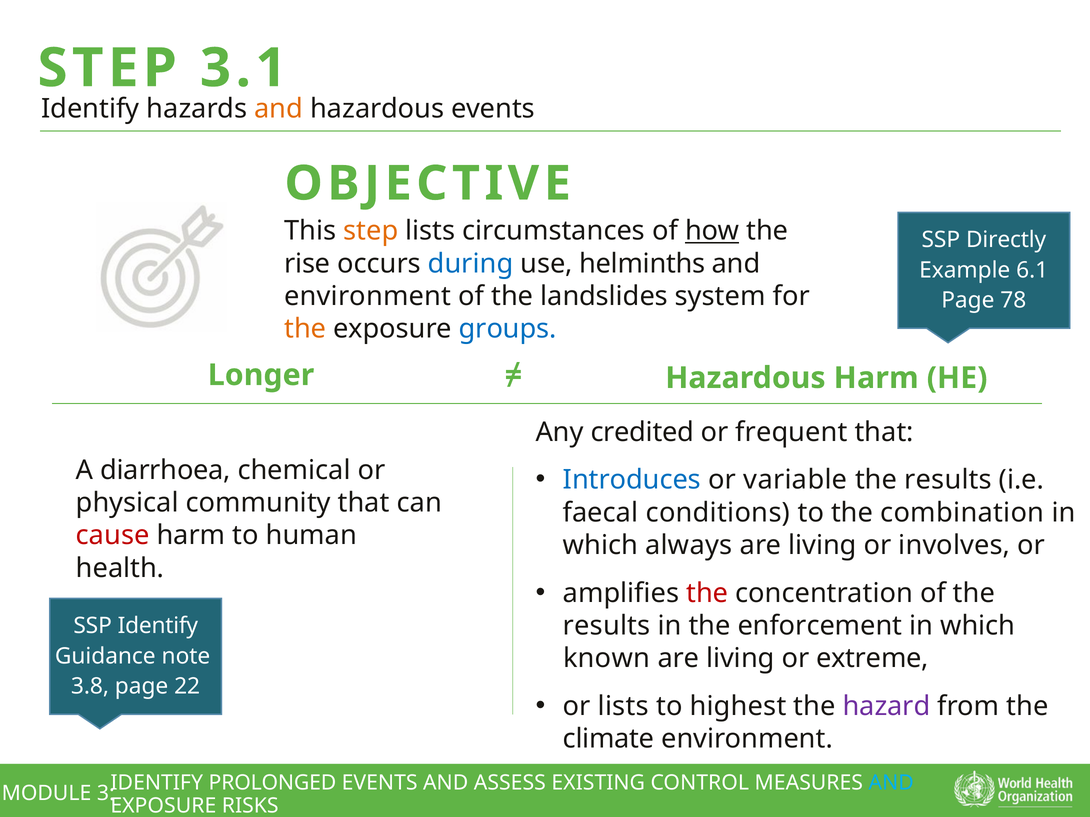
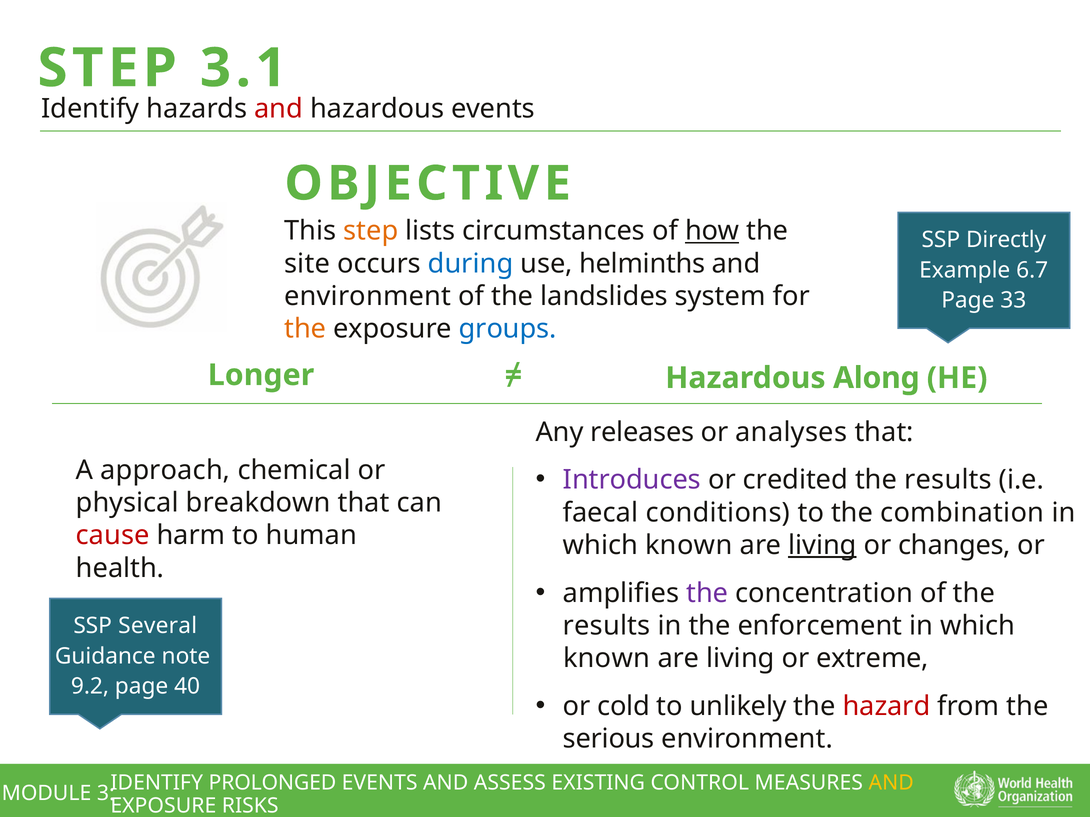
and at (279, 109) colour: orange -> red
rise: rise -> site
6.1: 6.1 -> 6.7
78: 78 -> 33
Hazardous Harm: Harm -> Along
credited: credited -> releases
frequent: frequent -> analyses
diarrhoea: diarrhoea -> approach
Introduces colour: blue -> purple
variable: variable -> credited
community: community -> breakdown
always at (689, 546): always -> known
living at (822, 546) underline: none -> present
involves: involves -> changes
the at (707, 593) colour: red -> purple
SSP Identify: Identify -> Several
3.8: 3.8 -> 9.2
22: 22 -> 40
or lists: lists -> cold
highest: highest -> unlikely
hazard colour: purple -> red
climate: climate -> serious
AND at (891, 783) colour: light blue -> yellow
